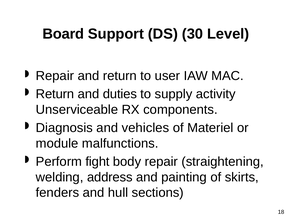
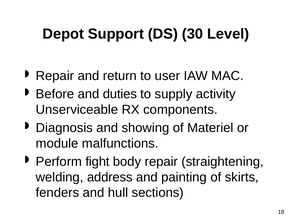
Board: Board -> Depot
Return at (55, 94): Return -> Before
vehicles: vehicles -> showing
